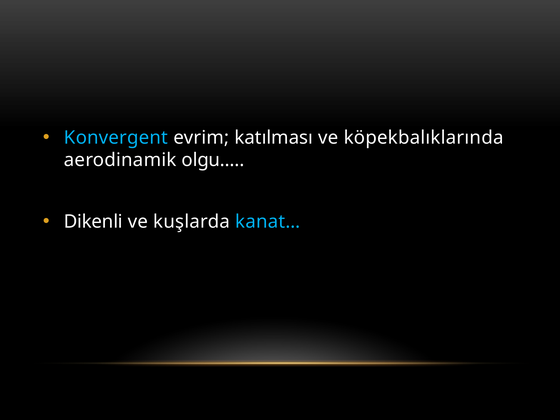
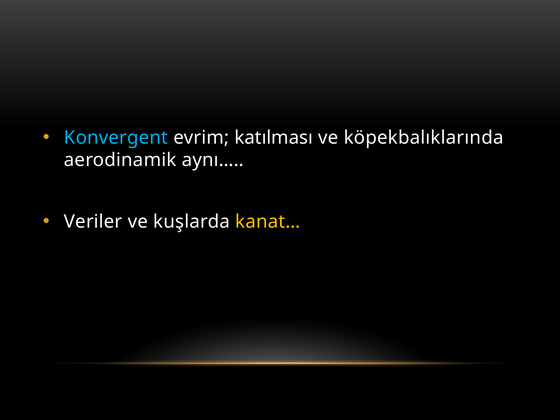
olgu…: olgu… -> aynı…
Dikenli: Dikenli -> Veriler
kanat… colour: light blue -> yellow
